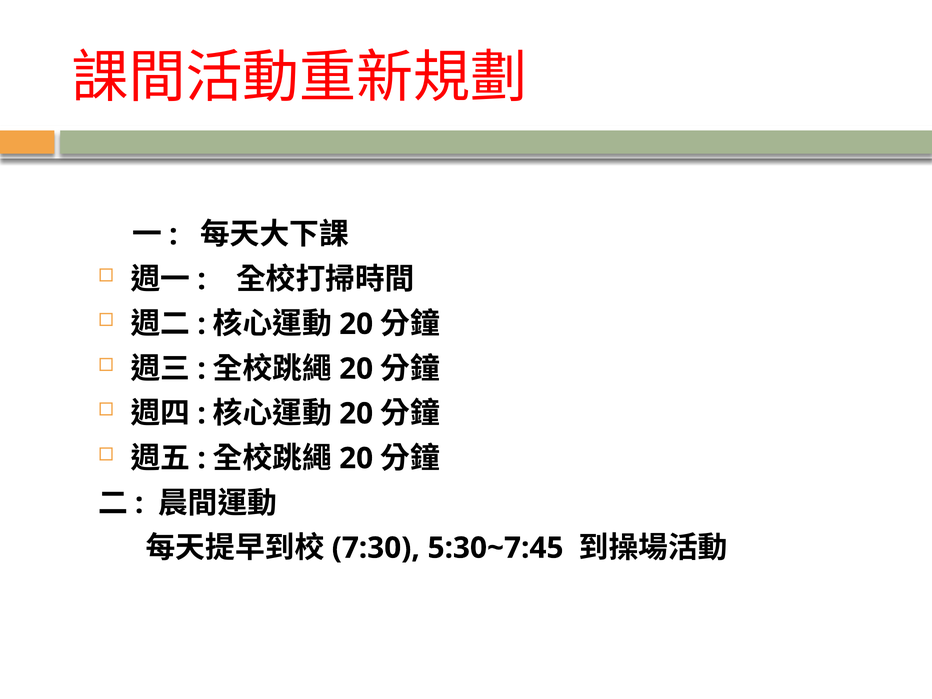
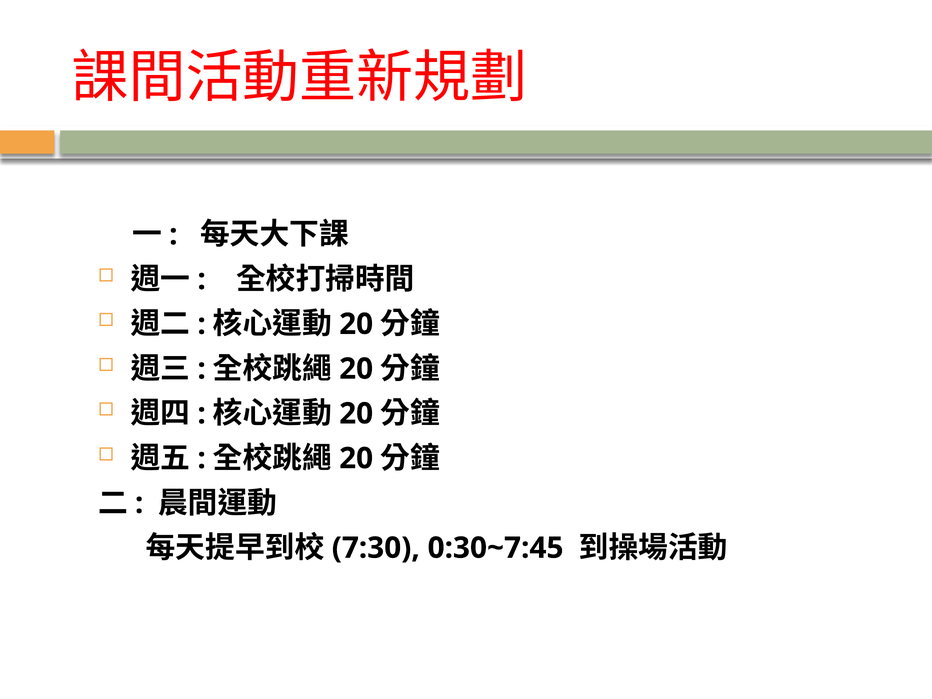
5:30~7:45: 5:30~7:45 -> 0:30~7:45
